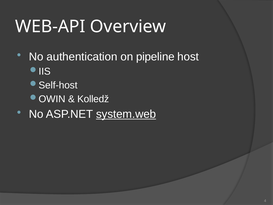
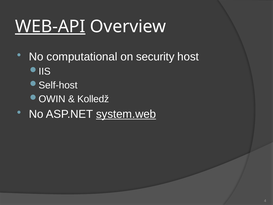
WEB-API underline: none -> present
authentication: authentication -> computational
pipeline: pipeline -> security
